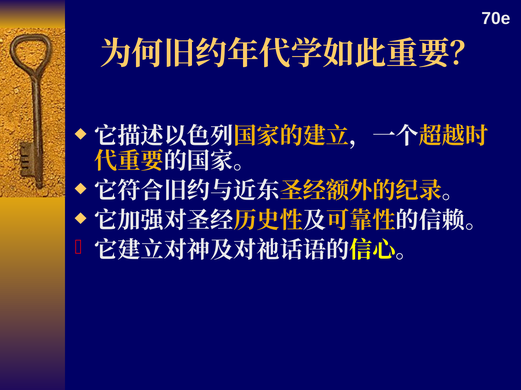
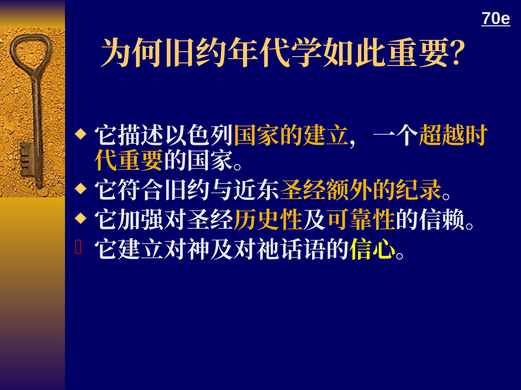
70e underline: none -> present
